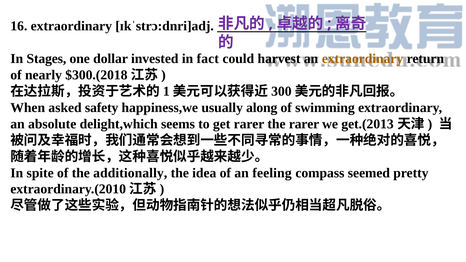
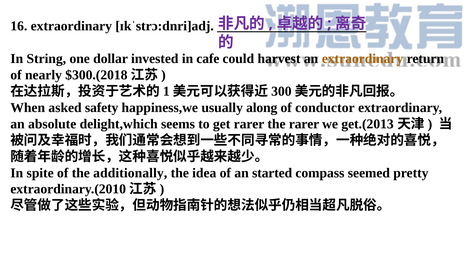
Stages: Stages -> String
fact: fact -> cafe
swimming: swimming -> conductor
feeling: feeling -> started
